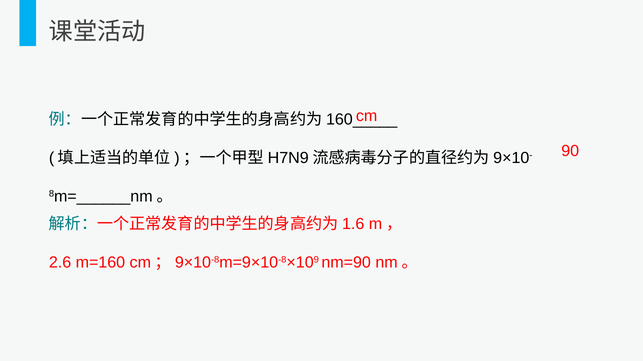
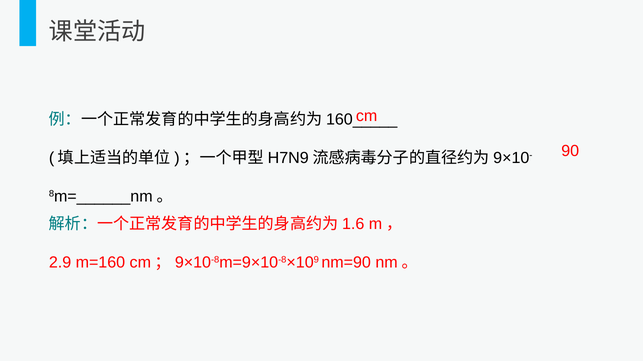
2.6: 2.6 -> 2.9
